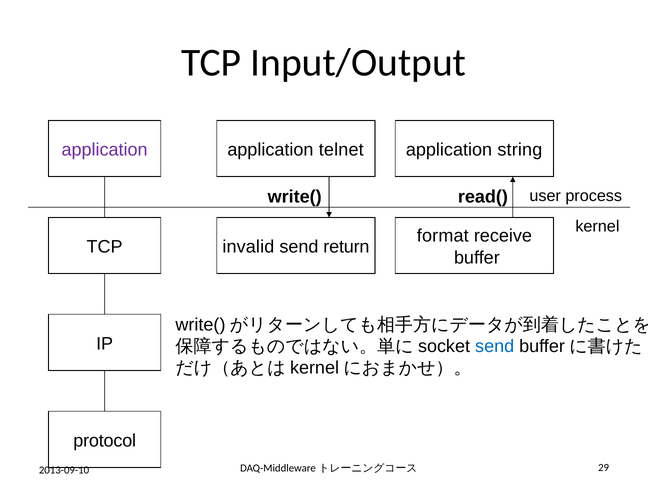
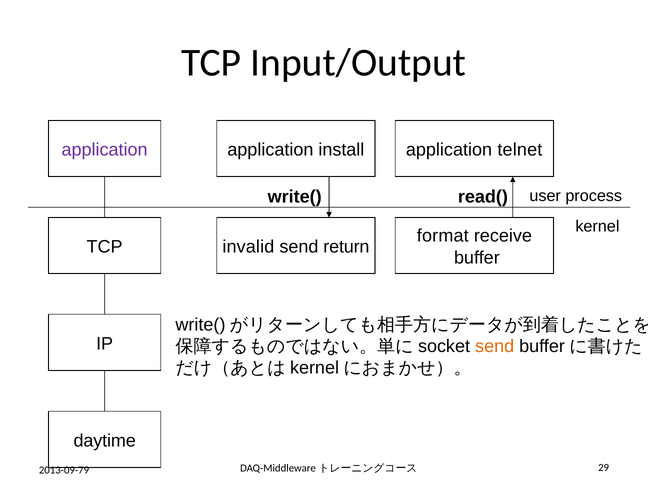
telnet: telnet -> install
string: string -> telnet
send at (495, 346) colour: blue -> orange
protocol: protocol -> daytime
2013-09-10: 2013-09-10 -> 2013-09-79
